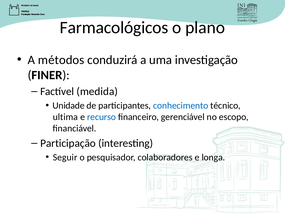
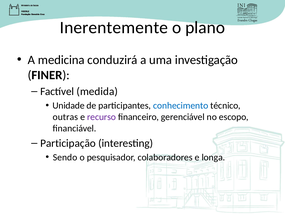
Farmacológicos: Farmacológicos -> Inerentemente
métodos: métodos -> medicina
ultima: ultima -> outras
recurso colour: blue -> purple
Seguir: Seguir -> Sendo
